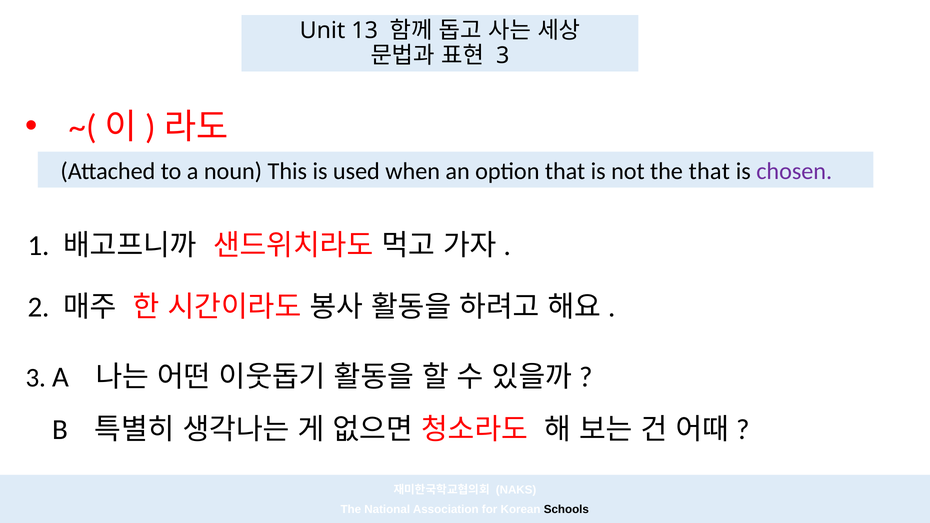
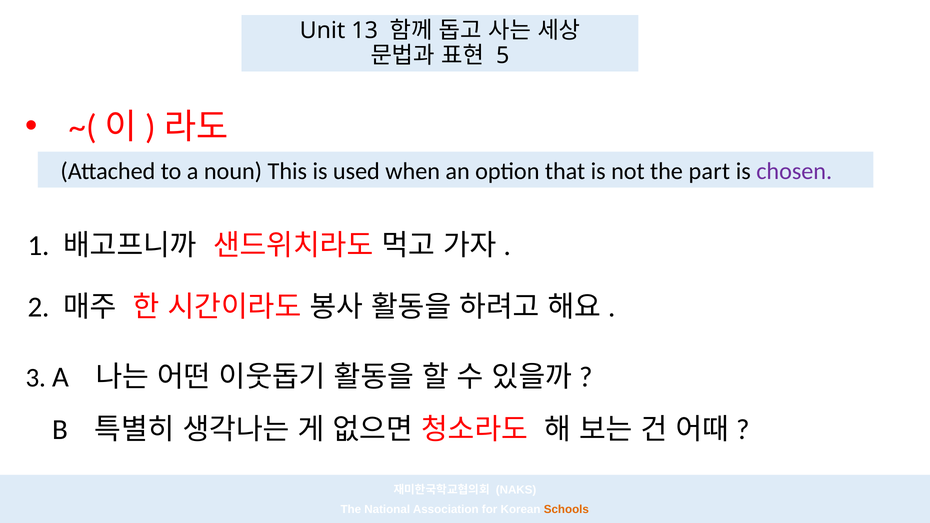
3 at (503, 56): 3 -> 5
the that: that -> part
Schools colour: black -> orange
